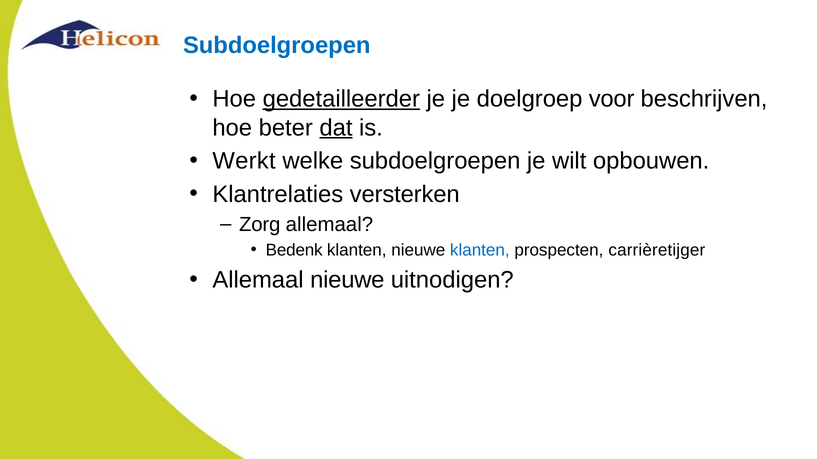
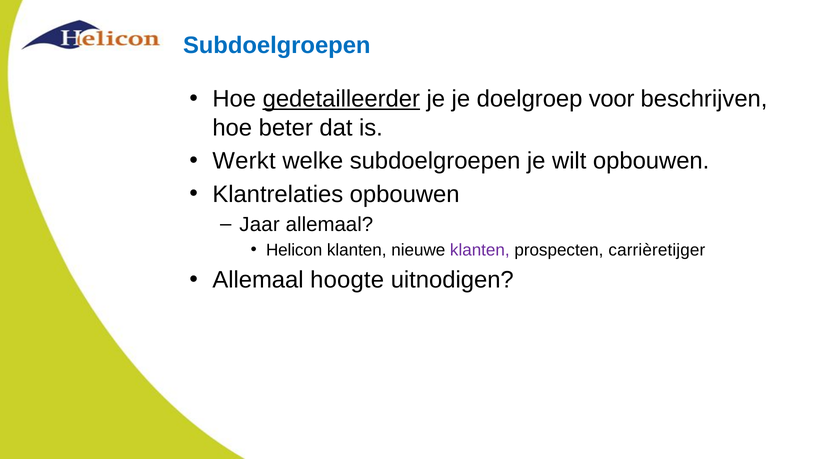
dat underline: present -> none
Klantrelaties versterken: versterken -> opbouwen
Zorg: Zorg -> Jaar
Bedenk: Bedenk -> Helicon
klanten at (480, 251) colour: blue -> purple
Allemaal nieuwe: nieuwe -> hoogte
